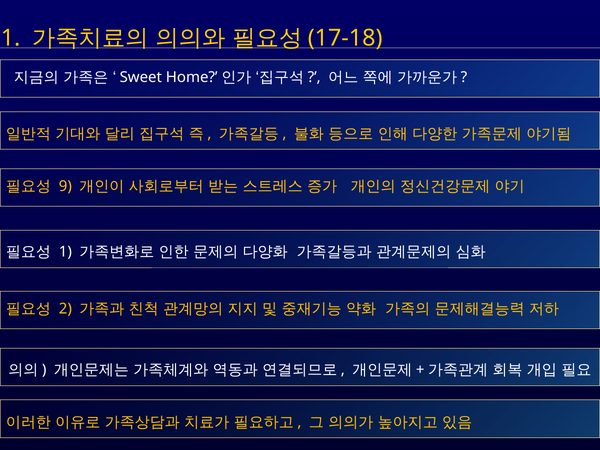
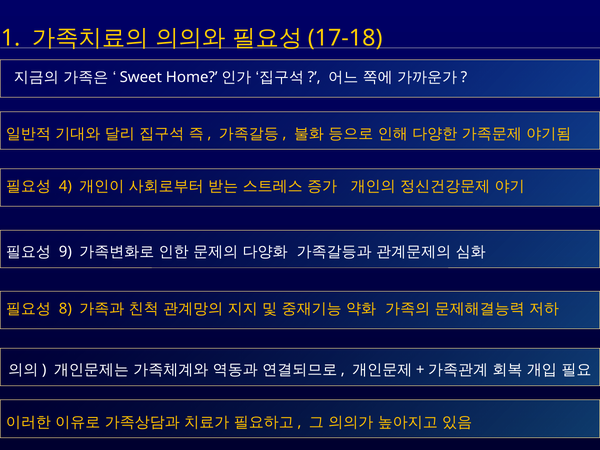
9: 9 -> 4
1 at (65, 252): 1 -> 9
2: 2 -> 8
